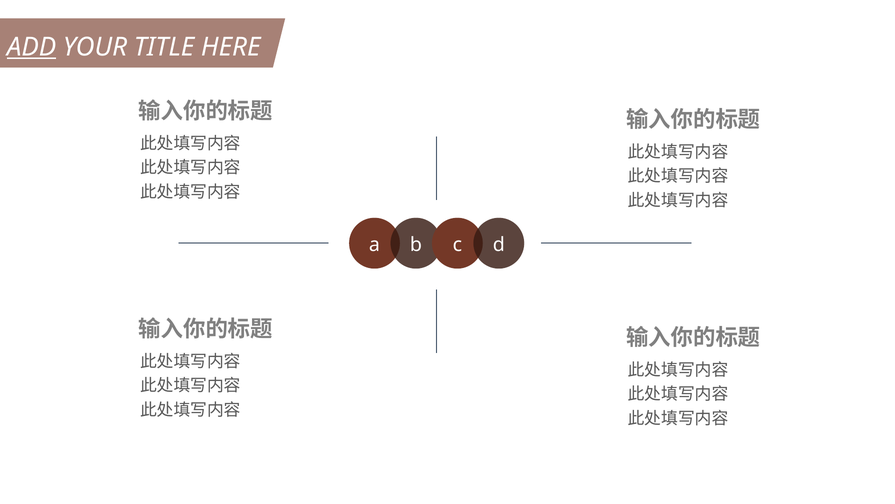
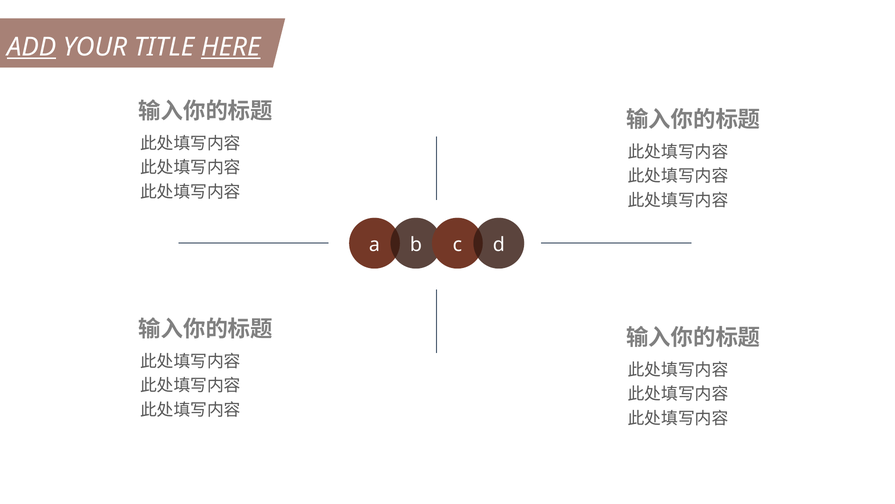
HERE underline: none -> present
